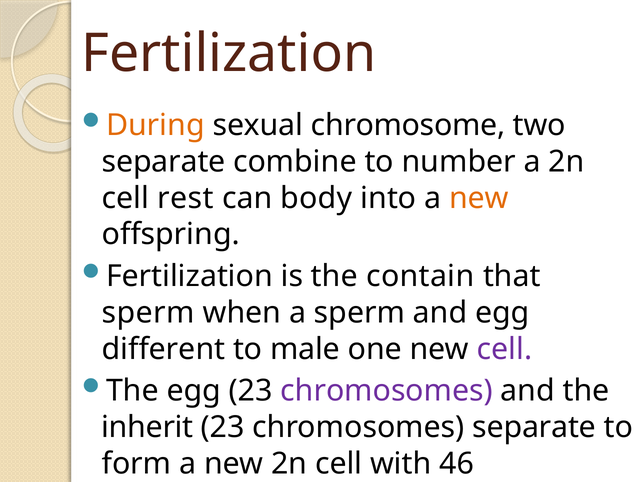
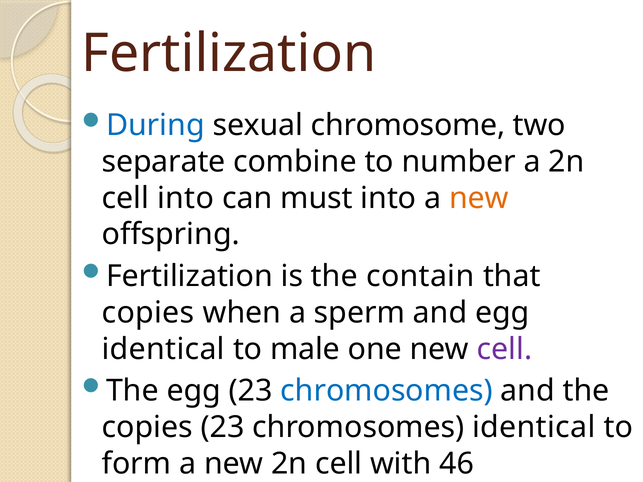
During colour: orange -> blue
cell rest: rest -> into
body: body -> must
sperm at (148, 313): sperm -> copies
different at (163, 349): different -> identical
chromosomes at (387, 391) colour: purple -> blue
inherit at (147, 427): inherit -> copies
chromosomes separate: separate -> identical
